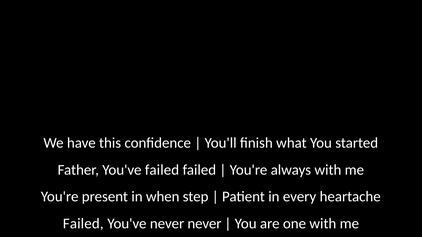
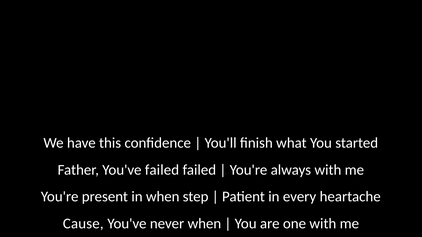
Failed at (83, 224): Failed -> Cause
never never: never -> when
